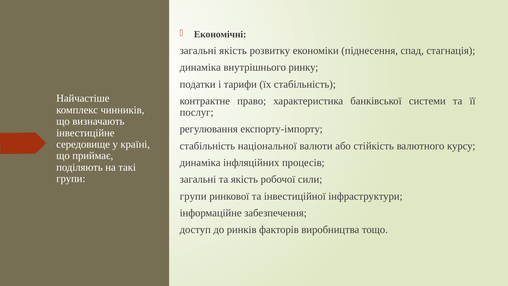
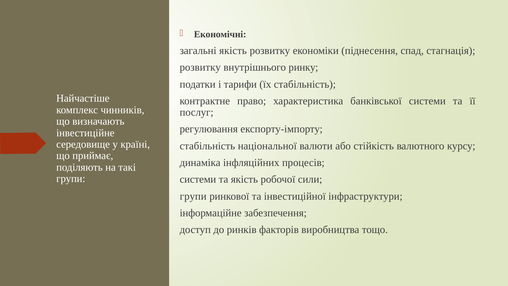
динаміка at (200, 67): динаміка -> розвитку
загальні at (198, 179): загальні -> системи
